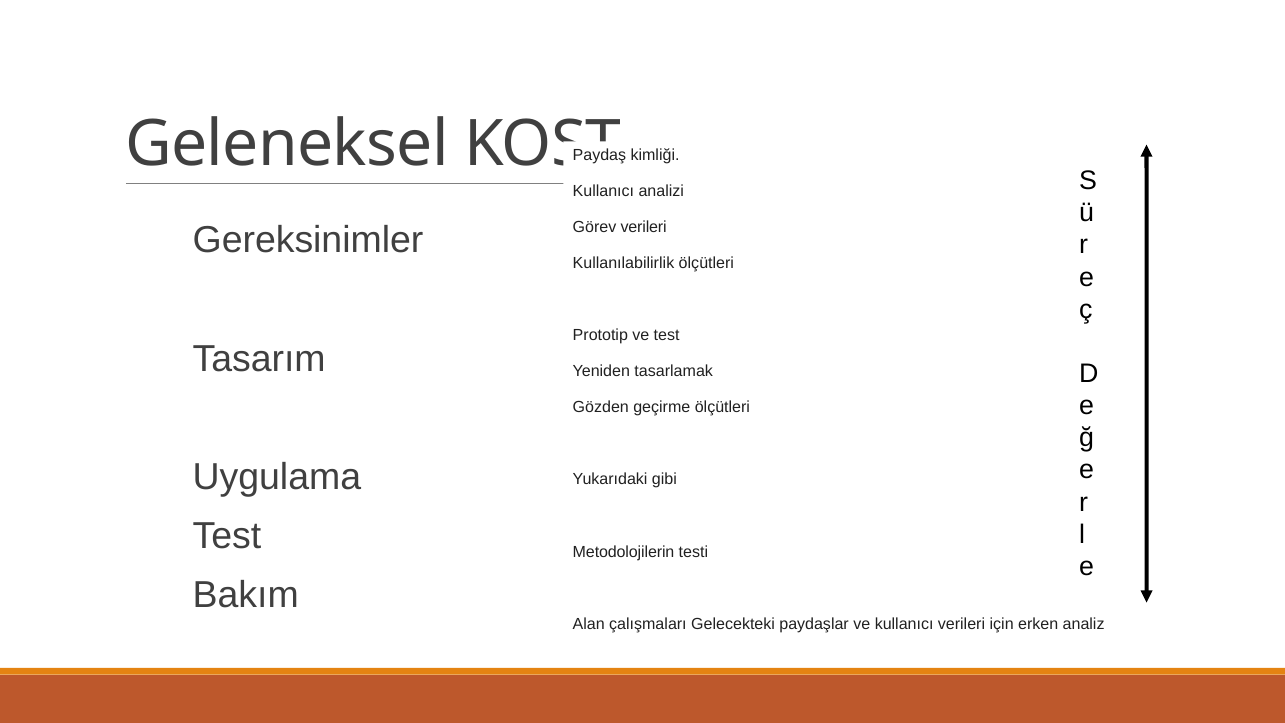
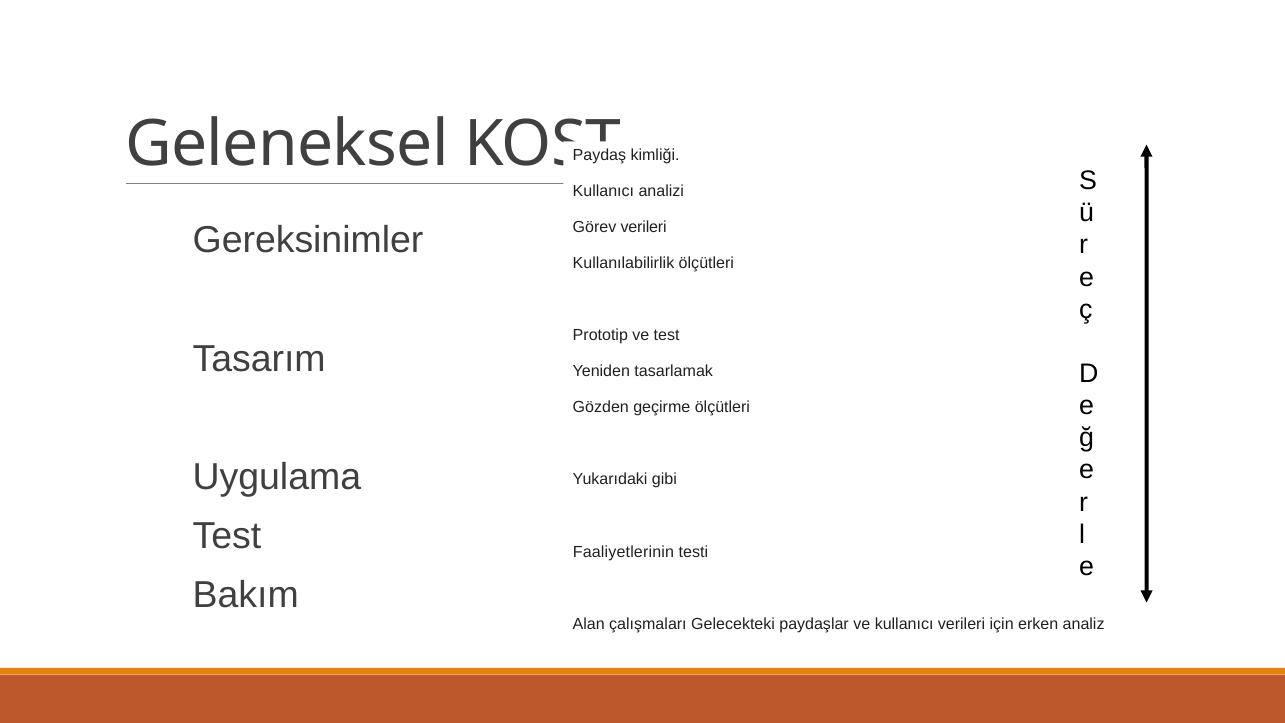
Metodolojilerin: Metodolojilerin -> Faaliyetlerinin
